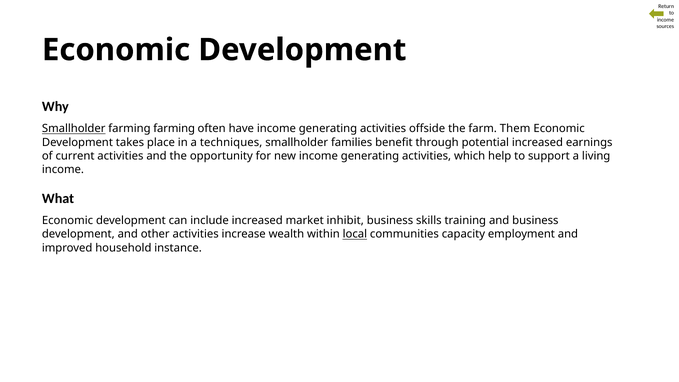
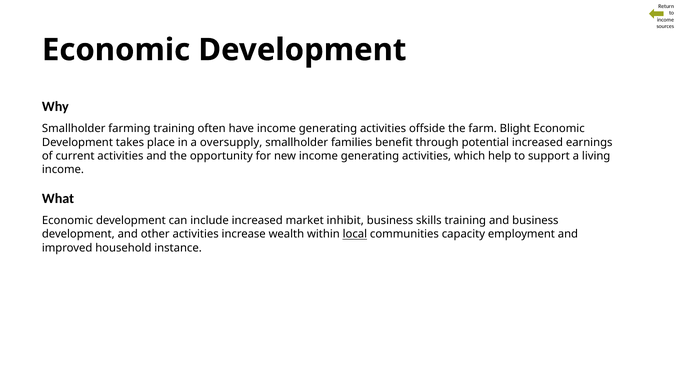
Smallholder at (74, 129) underline: present -> none
farming farming: farming -> training
Them: Them -> Blight
techniques: techniques -> oversupply
